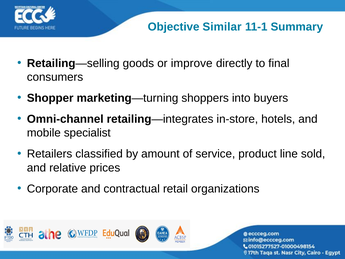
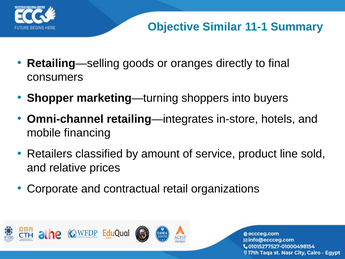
improve: improve -> oranges
specialist: specialist -> financing
